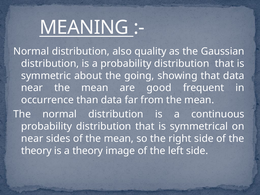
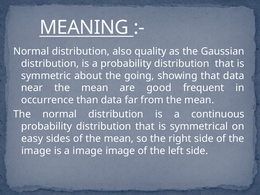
near at (32, 139): near -> easy
theory at (36, 151): theory -> image
a theory: theory -> image
